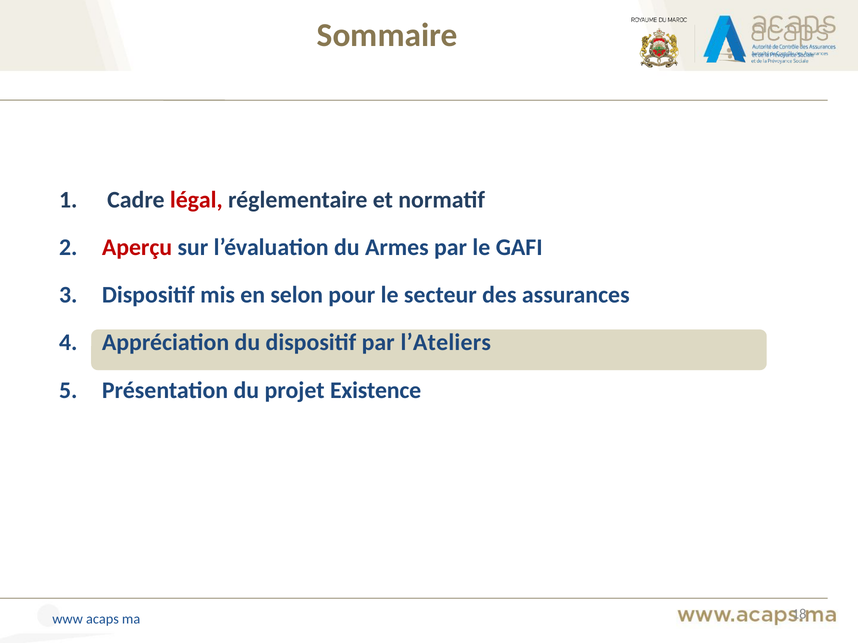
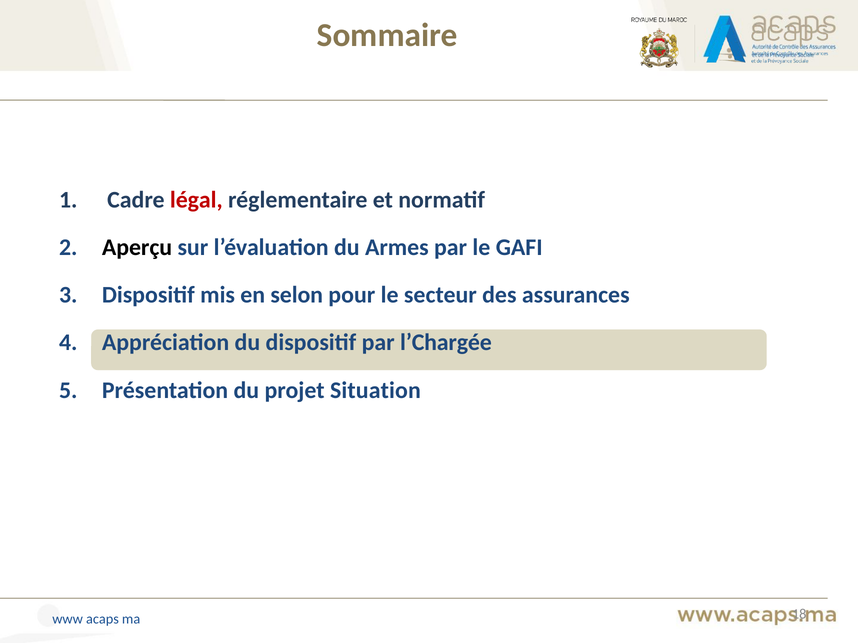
Aperçu colour: red -> black
l’Ateliers: l’Ateliers -> l’Chargée
Existence: Existence -> Situation
